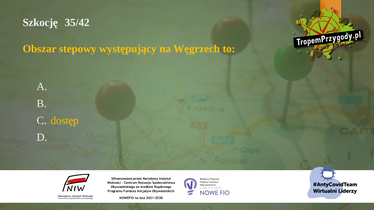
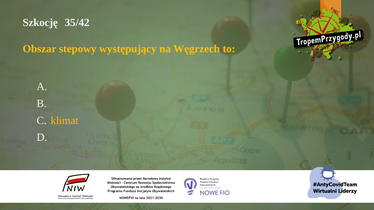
dostęp: dostęp -> klimat
